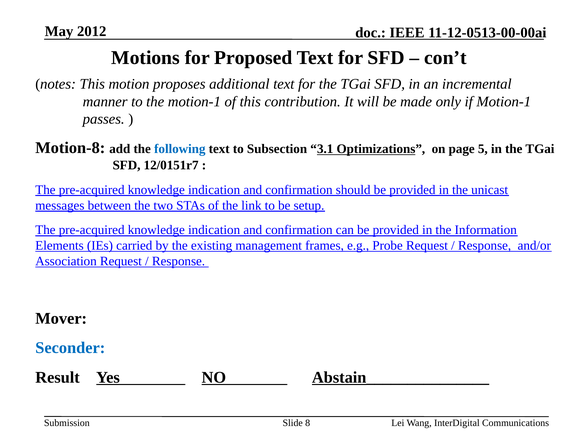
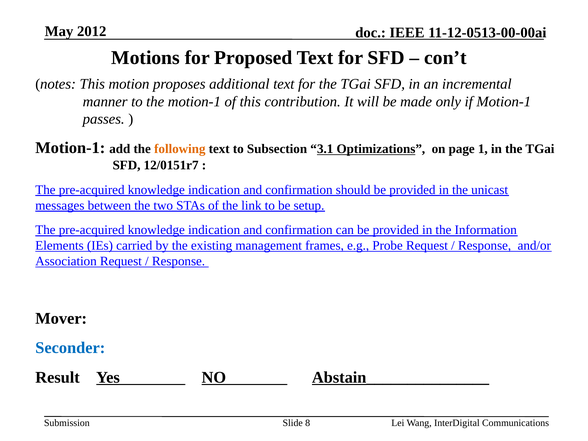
Motion-8 at (70, 148): Motion-8 -> Motion-1
following colour: blue -> orange
5: 5 -> 1
